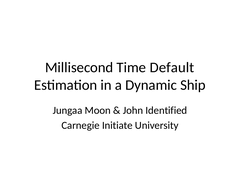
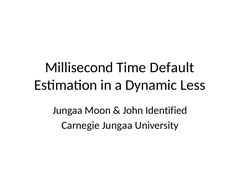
Ship: Ship -> Less
Carnegie Initiate: Initiate -> Jungaa
